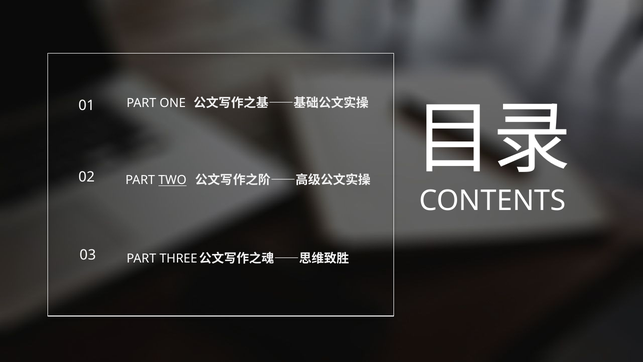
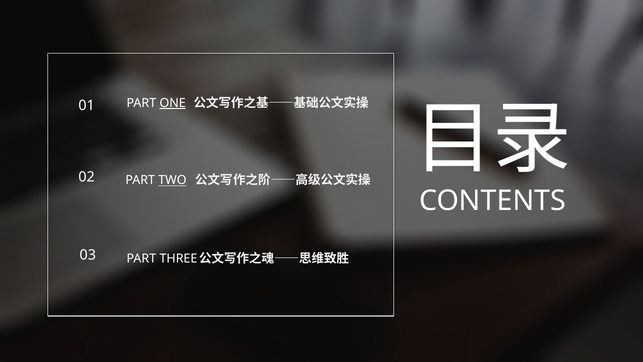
ONE underline: none -> present
